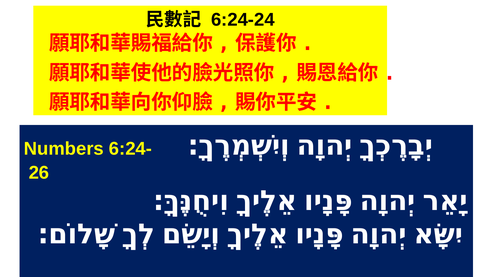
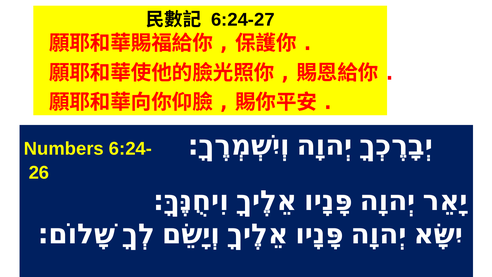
6:24-24: 6:24-24 -> 6:24-27
